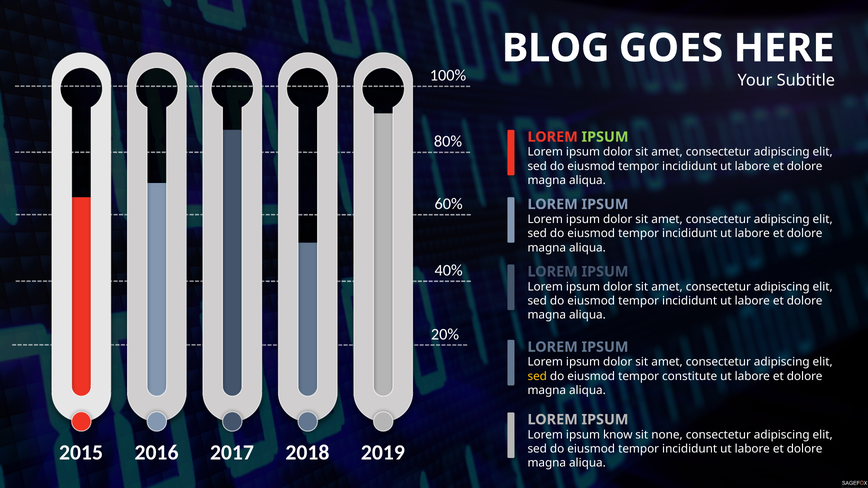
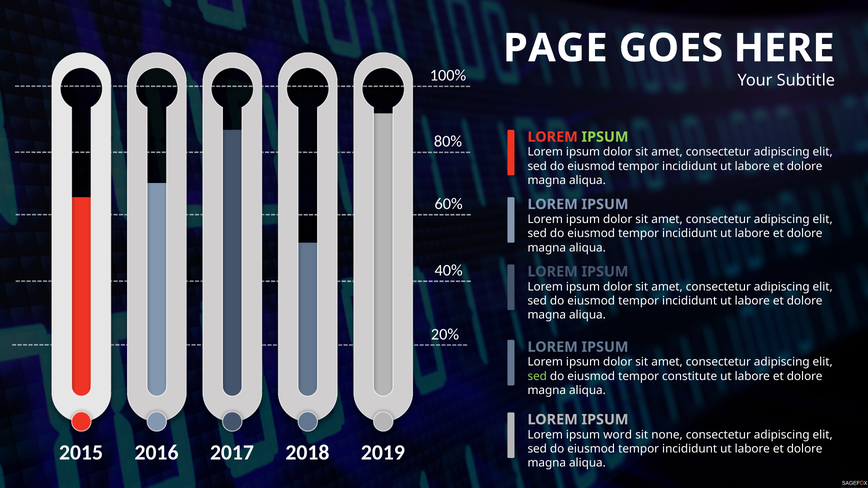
BLOG: BLOG -> PAGE
sed at (537, 376) colour: yellow -> light green
know: know -> word
